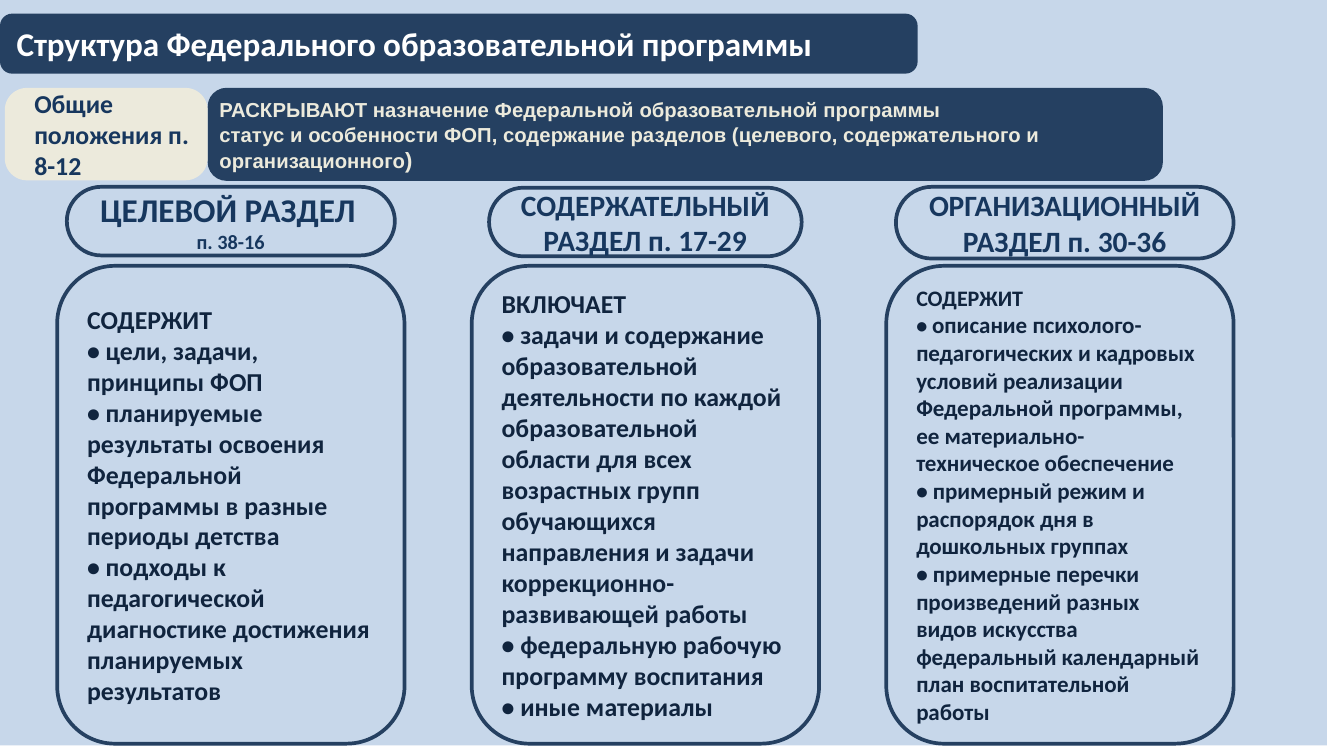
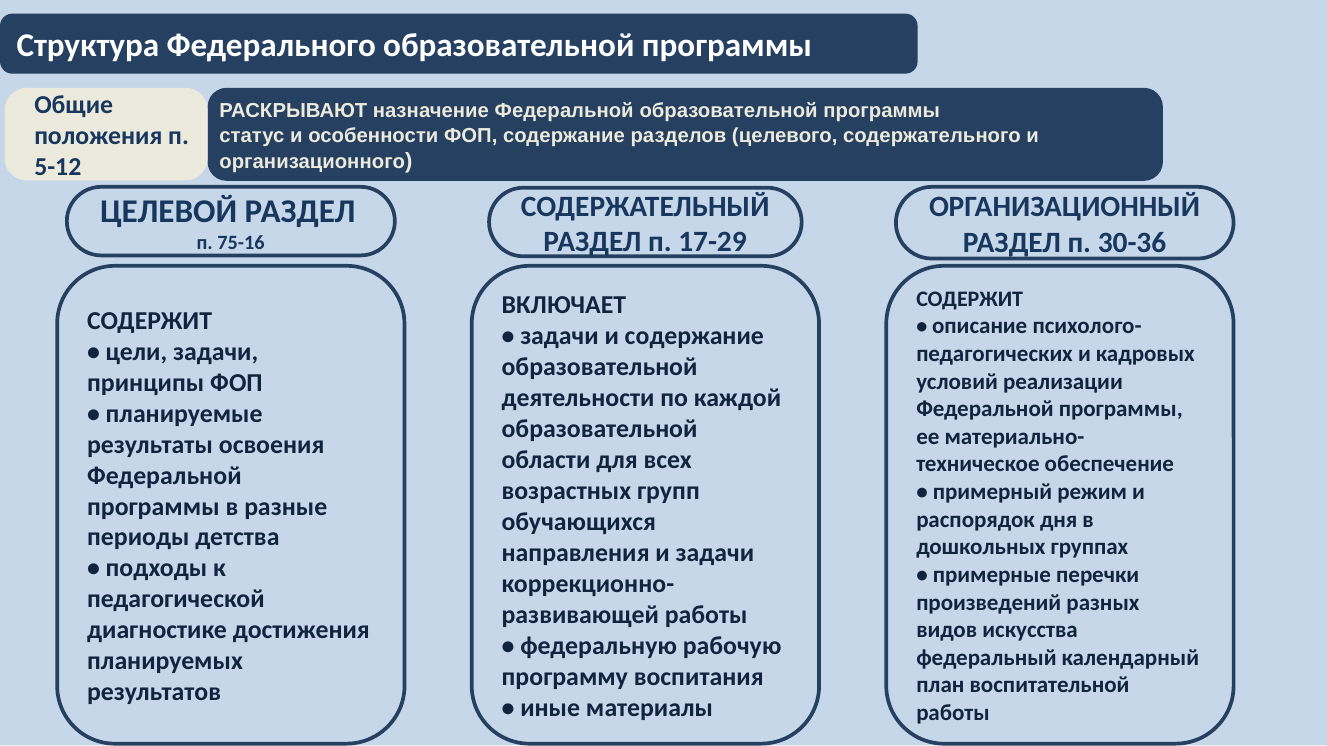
8-12: 8-12 -> 5-12
38-16: 38-16 -> 75-16
